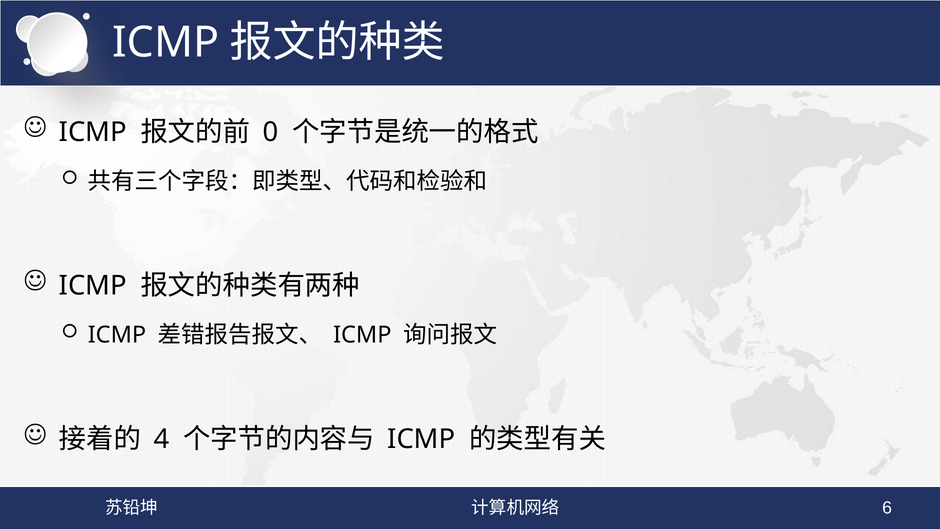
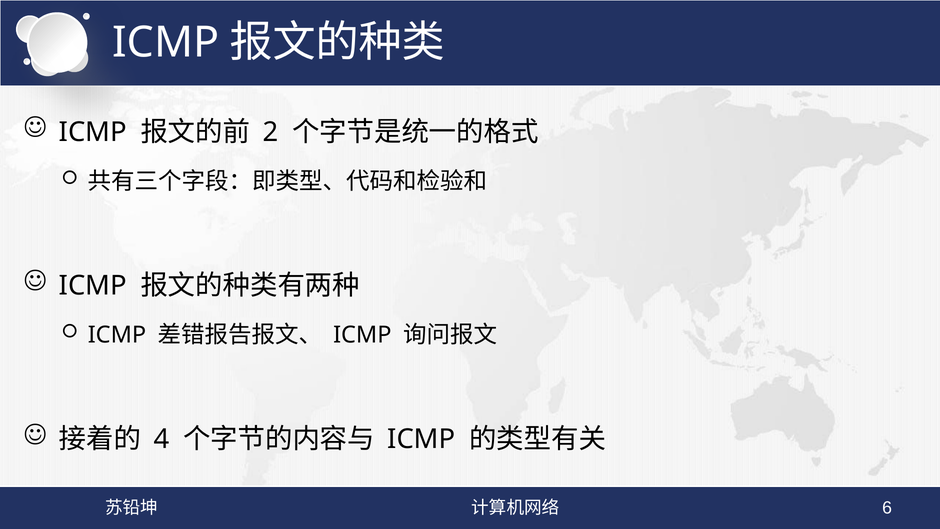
0: 0 -> 2
